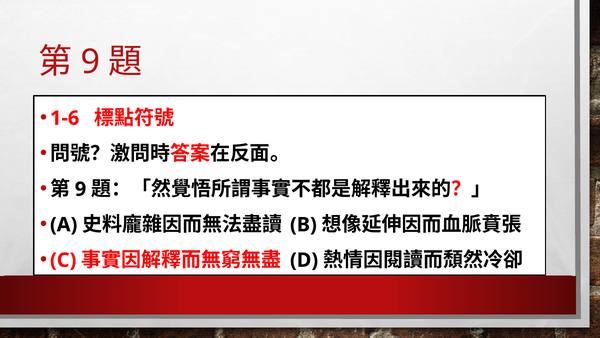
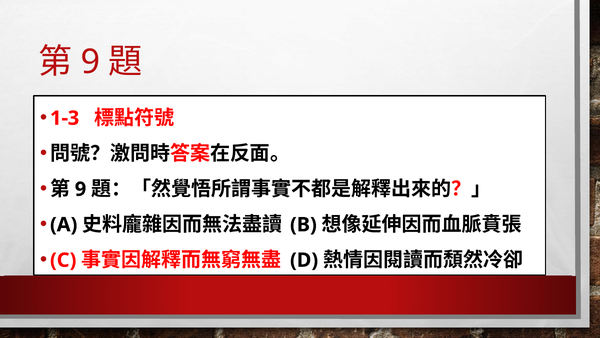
1-6: 1-6 -> 1-3
